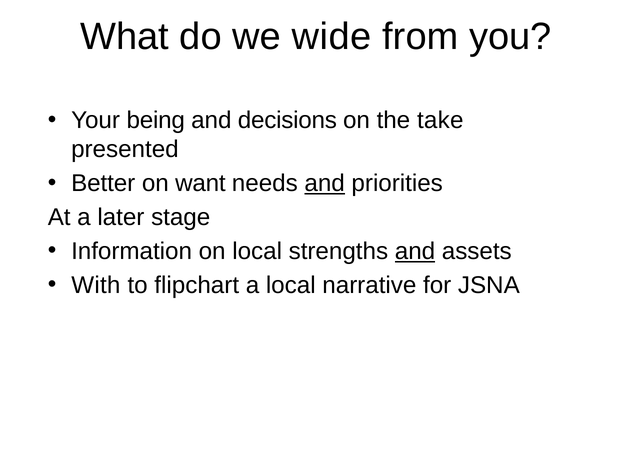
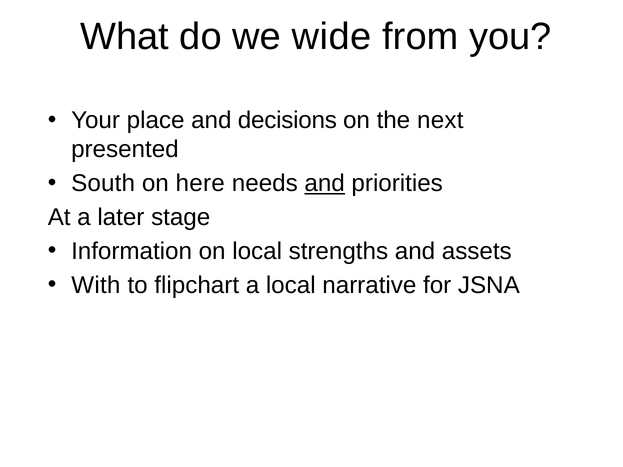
being: being -> place
take: take -> next
Better: Better -> South
want: want -> here
and at (415, 251) underline: present -> none
